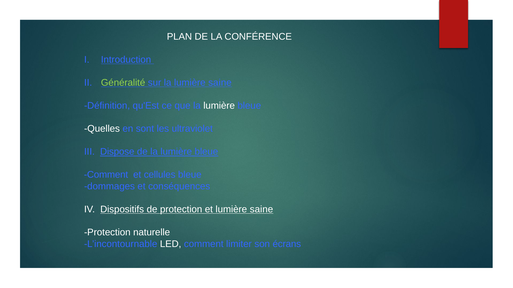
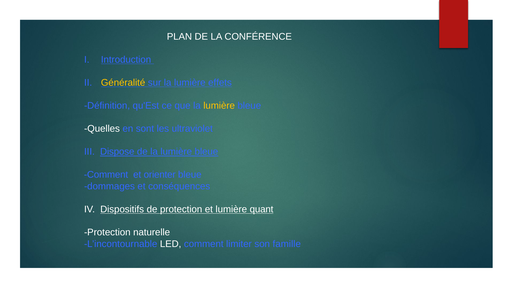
Généralité colour: light green -> yellow
la lumière saine: saine -> effets
lumière at (219, 106) colour: white -> yellow
cellules: cellules -> orienter
et lumière saine: saine -> quant
écrans: écrans -> famille
